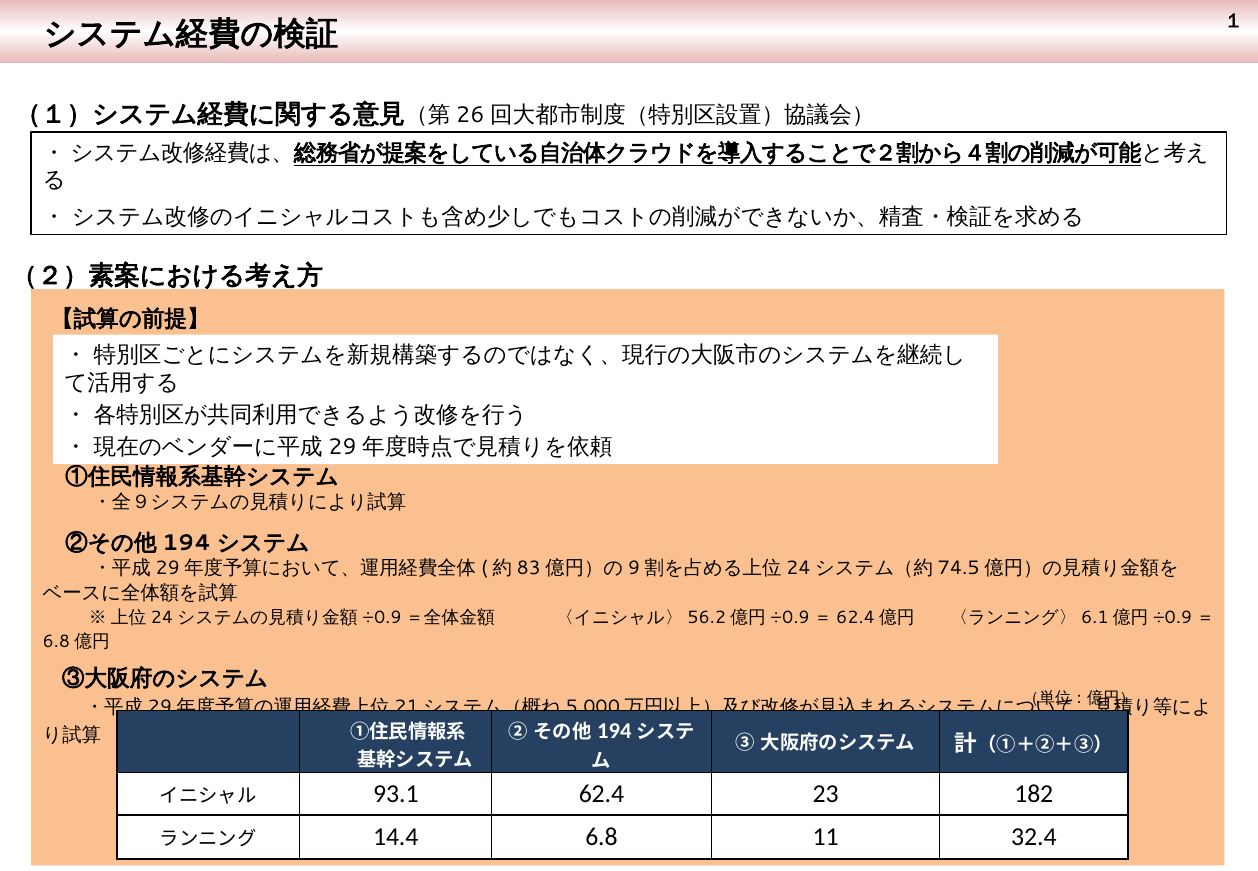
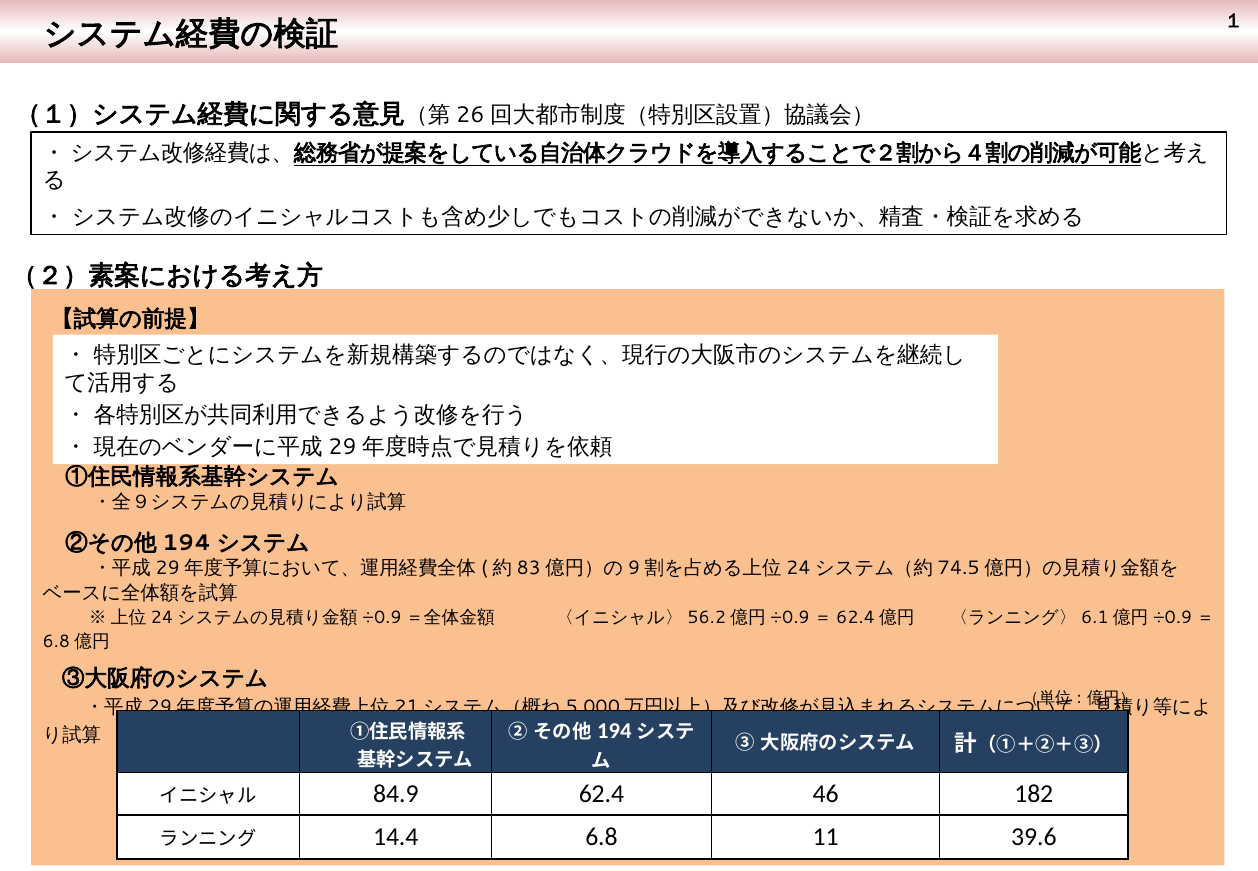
93.1: 93.1 -> 84.9
23: 23 -> 46
32.4: 32.4 -> 39.6
